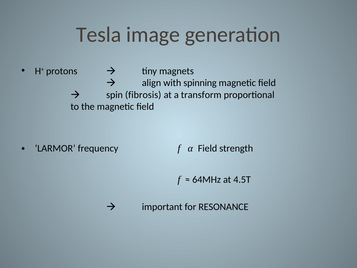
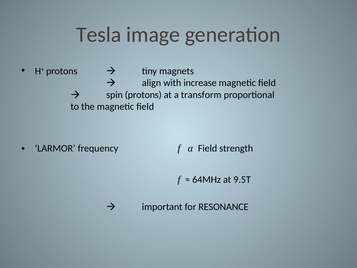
spinning: spinning -> increase
spin fibrosis: fibrosis -> protons
4.5T: 4.5T -> 9.5T
